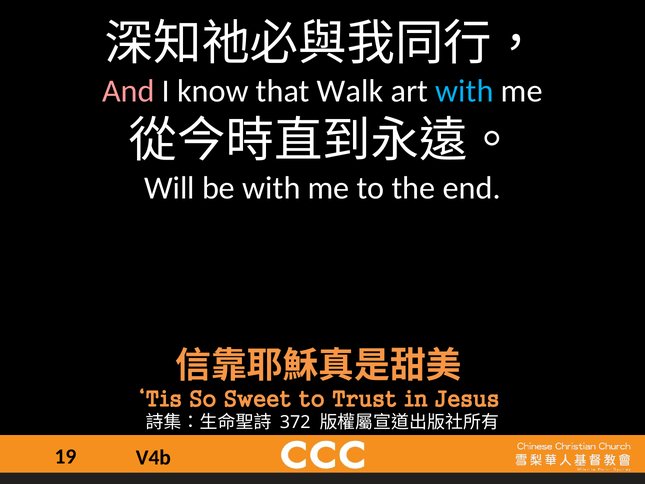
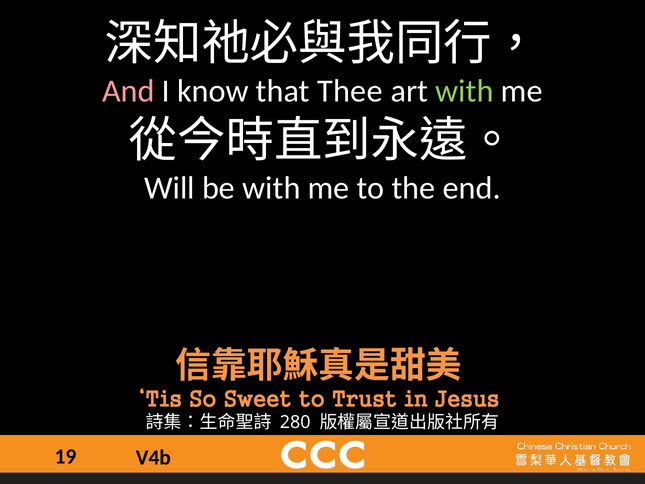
Walk: Walk -> Thee
with at (464, 91) colour: light blue -> light green
372: 372 -> 280
